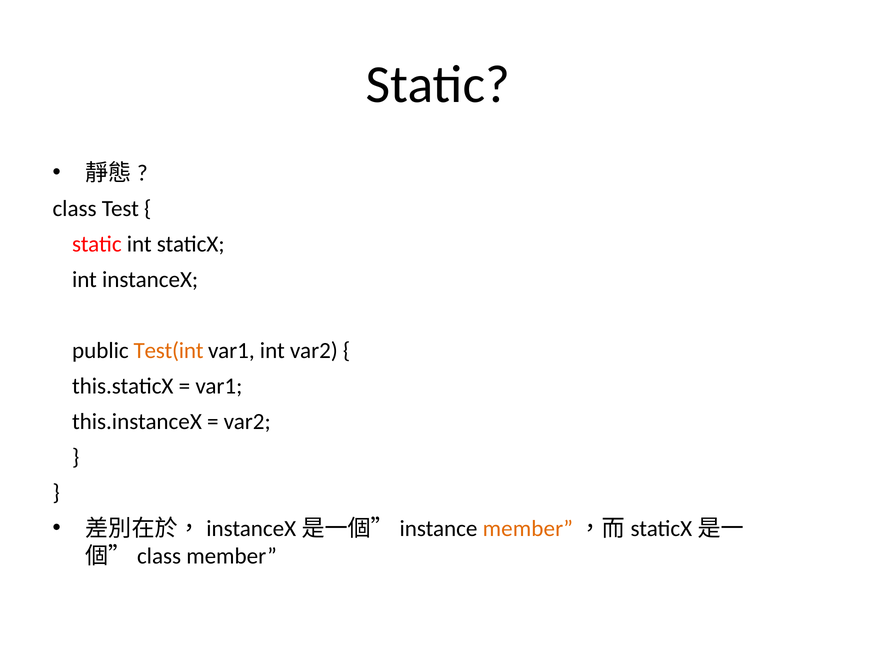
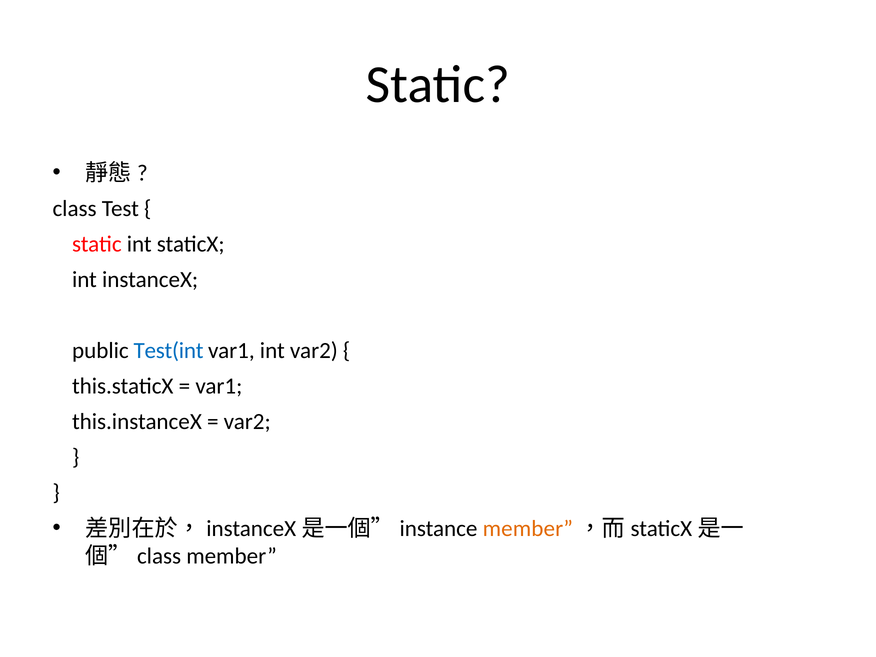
Test(int colour: orange -> blue
